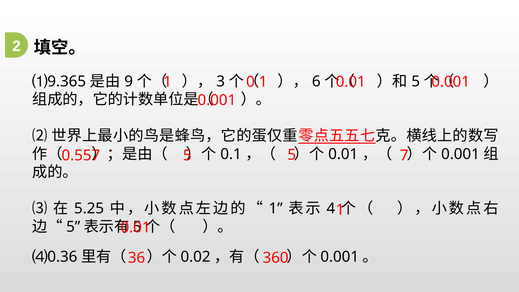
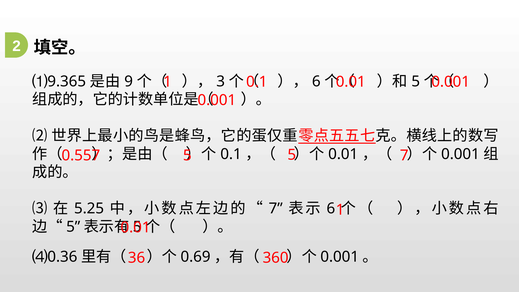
1 at (276, 209): 1 -> 7
4 at (331, 209): 4 -> 6
0.02: 0.02 -> 0.69
